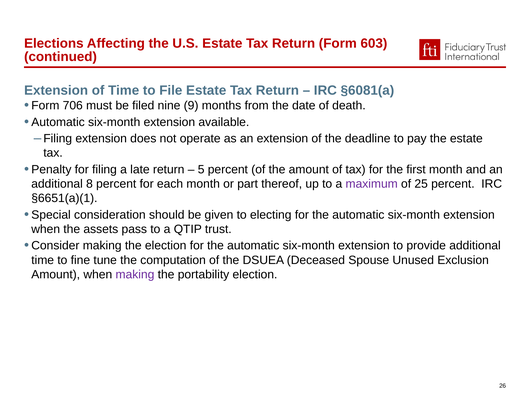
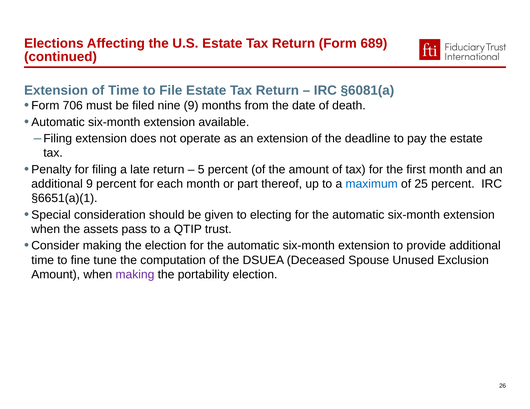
603: 603 -> 689
additional 8: 8 -> 9
maximum colour: purple -> blue
